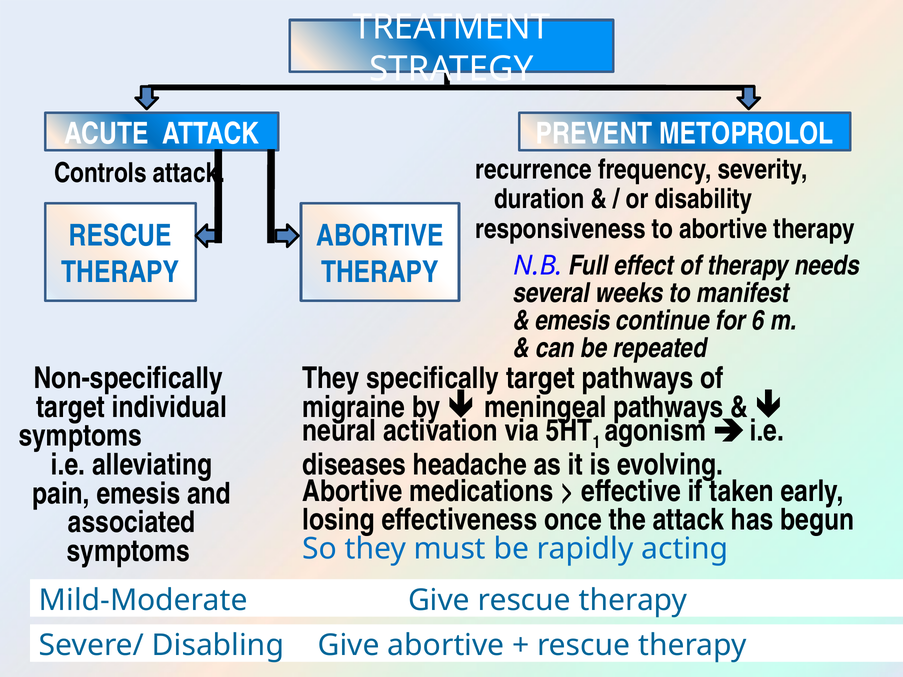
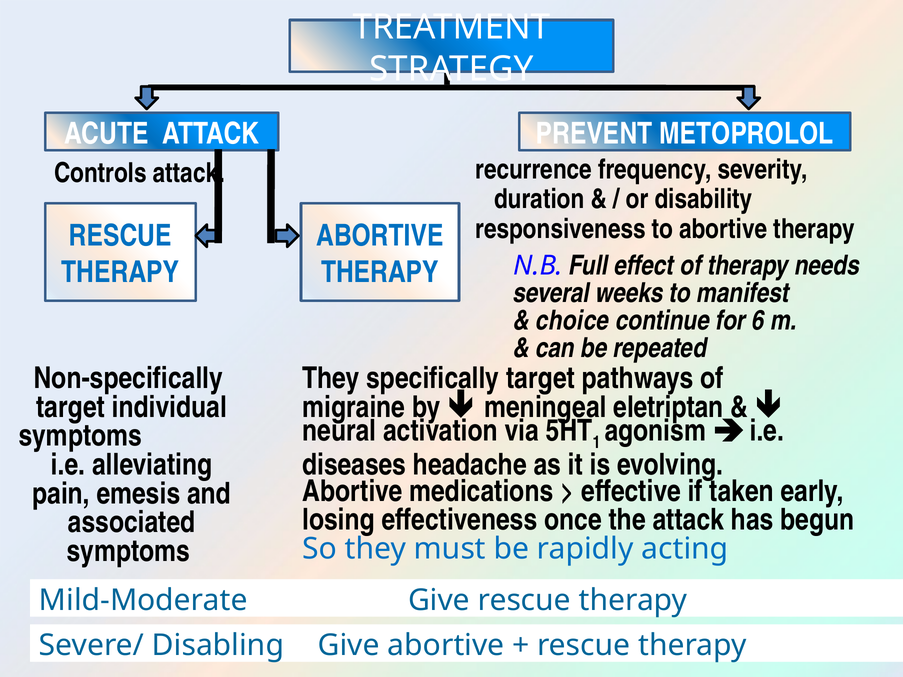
emesis at (573, 321): emesis -> choice
meningeal pathways: pathways -> eletriptan
